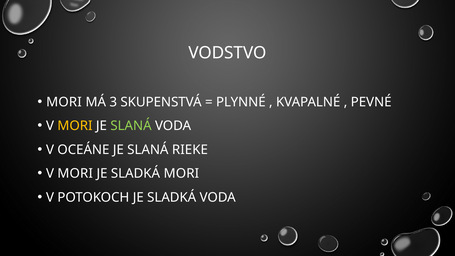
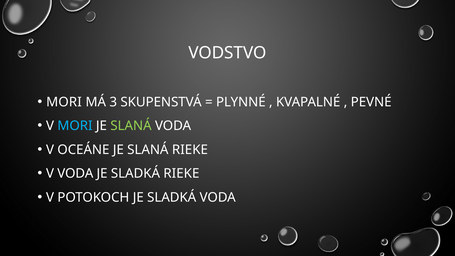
MORI at (75, 126) colour: yellow -> light blue
MORI at (75, 173): MORI -> VODA
SLADKÁ MORI: MORI -> RIEKE
